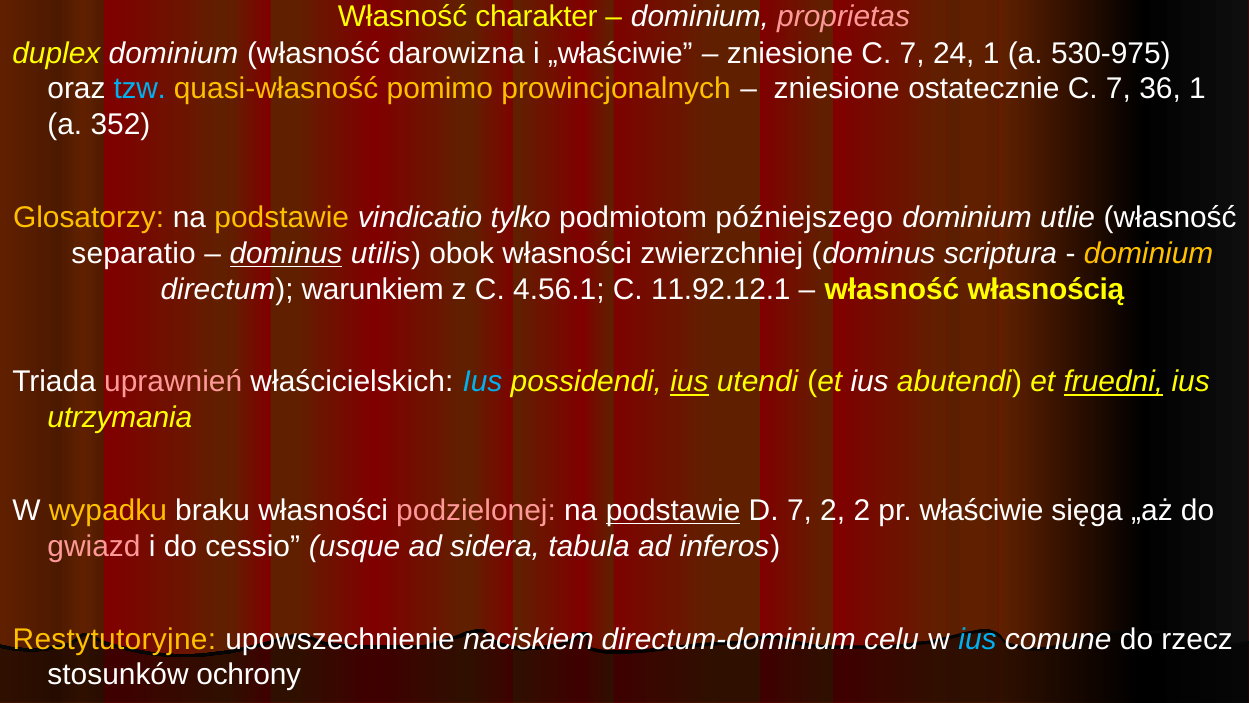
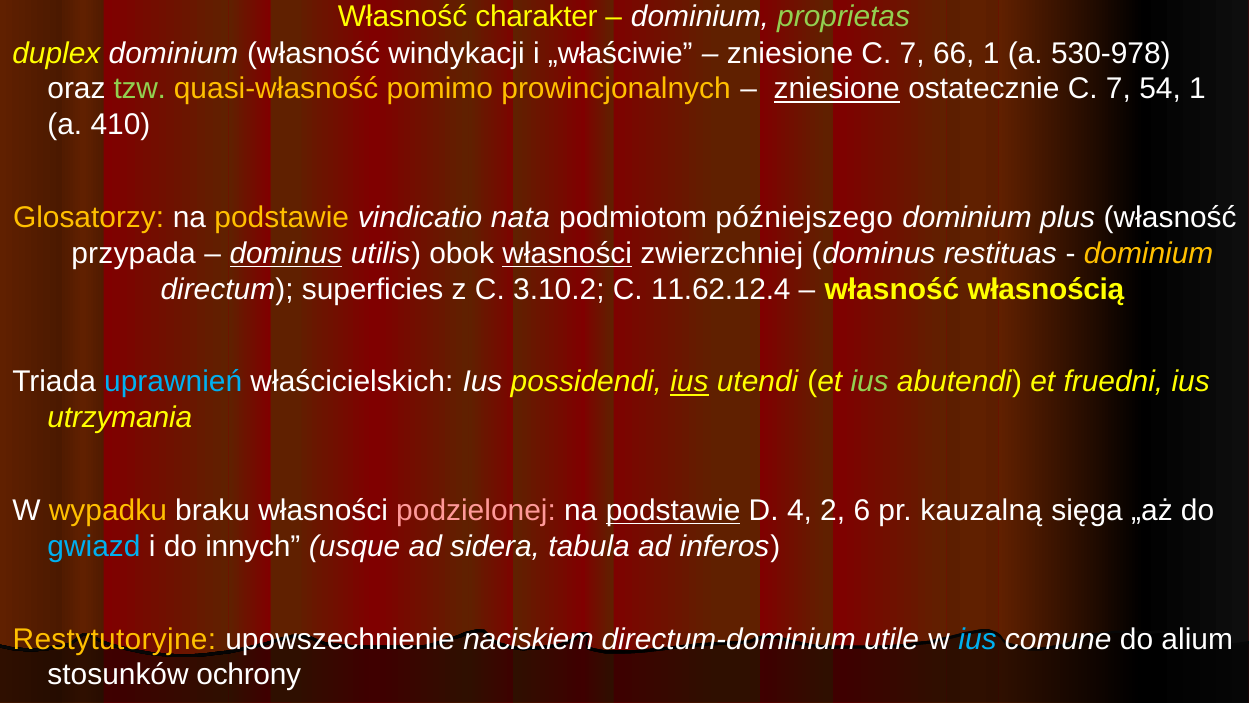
proprietas colour: pink -> light green
darowizna: darowizna -> windykacji
24: 24 -> 66
530-975: 530-975 -> 530-978
tzw colour: light blue -> light green
zniesione at (837, 89) underline: none -> present
36: 36 -> 54
352: 352 -> 410
tylko: tylko -> nata
utlie: utlie -> plus
separatio: separatio -> przypada
własności at (567, 253) underline: none -> present
scriptura: scriptura -> restituas
warunkiem: warunkiem -> superficies
4.56.1: 4.56.1 -> 3.10.2
11.92.12.1: 11.92.12.1 -> 11.62.12.4
uprawnień colour: pink -> light blue
Ius at (483, 382) colour: light blue -> white
ius at (870, 382) colour: white -> light green
fruedni underline: present -> none
D 7: 7 -> 4
2 2: 2 -> 6
właściwie: właściwie -> kauzalną
gwiazd colour: pink -> light blue
cessio: cessio -> innych
celu: celu -> utile
rzecz: rzecz -> alium
